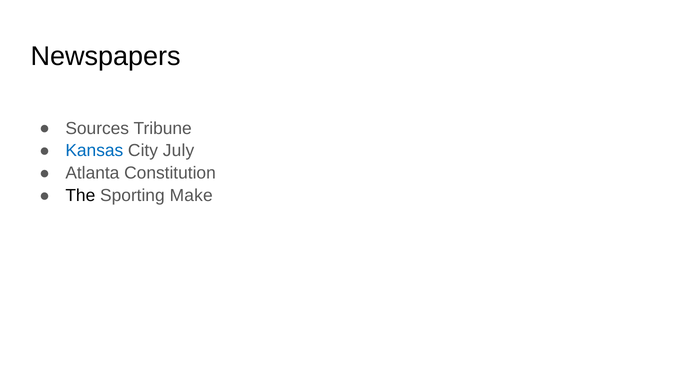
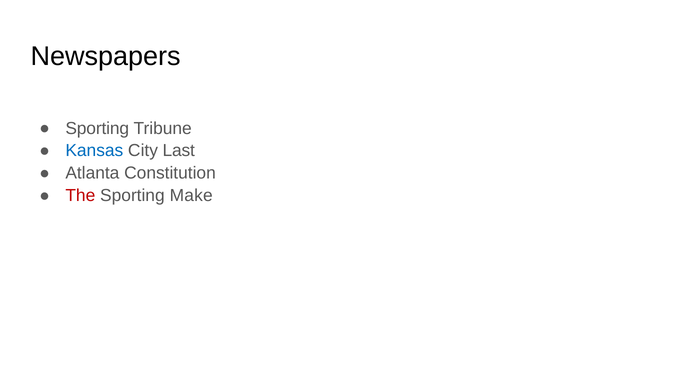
Sources at (97, 128): Sources -> Sporting
July: July -> Last
The colour: black -> red
